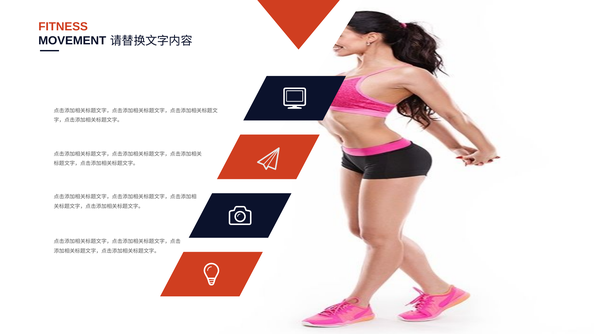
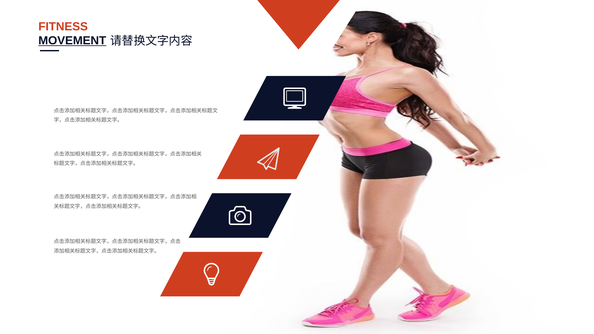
MOVEMENT underline: none -> present
